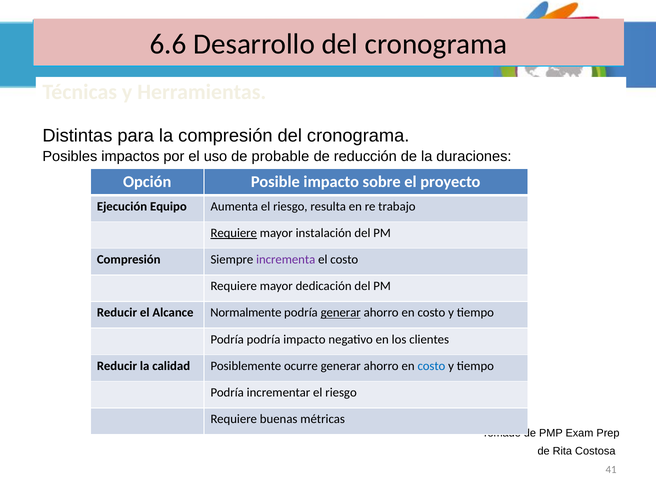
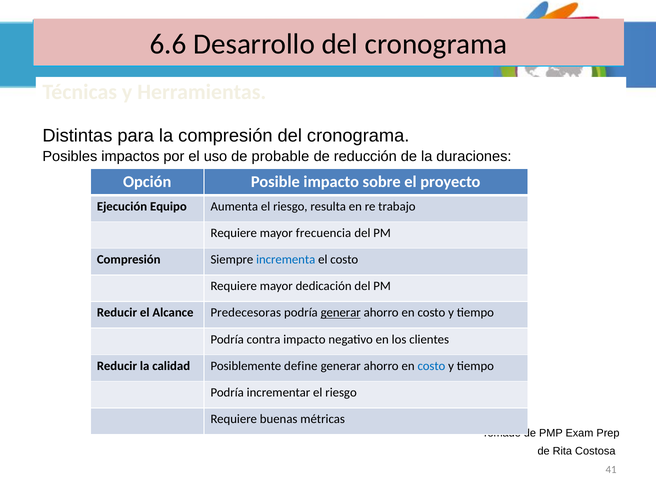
Requiere at (234, 233) underline: present -> none
instalación: instalación -> frecuencia
incrementa colour: purple -> blue
Normalmente: Normalmente -> Predecesoras
Podría podría: podría -> contra
ocurre: ocurre -> define
